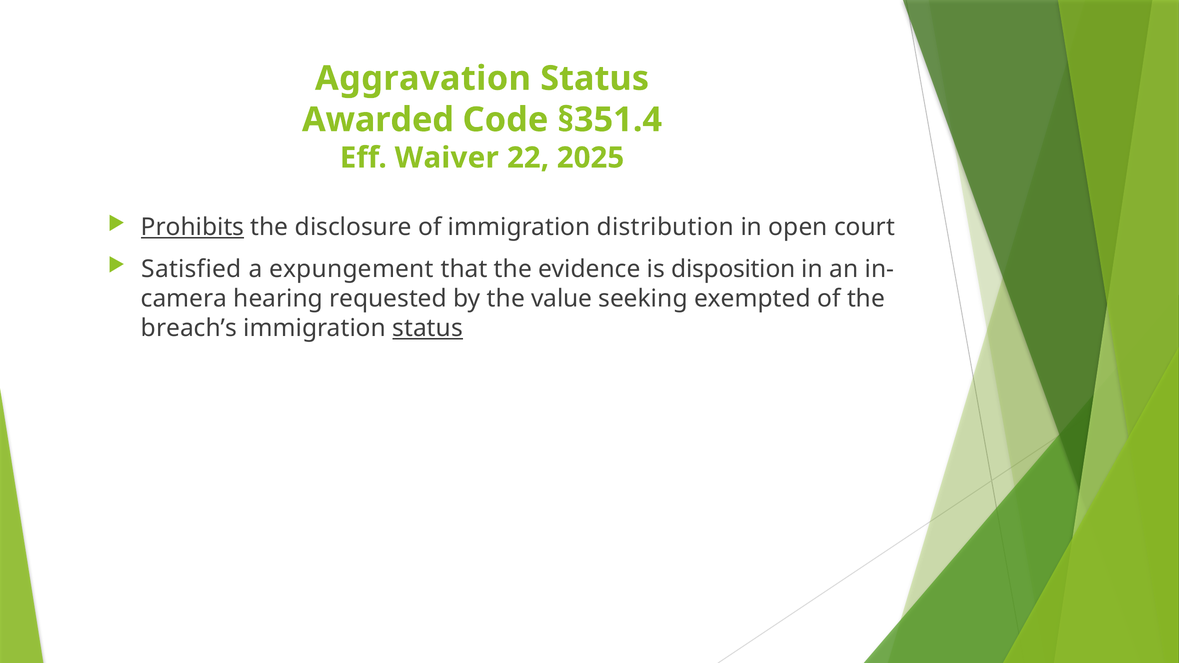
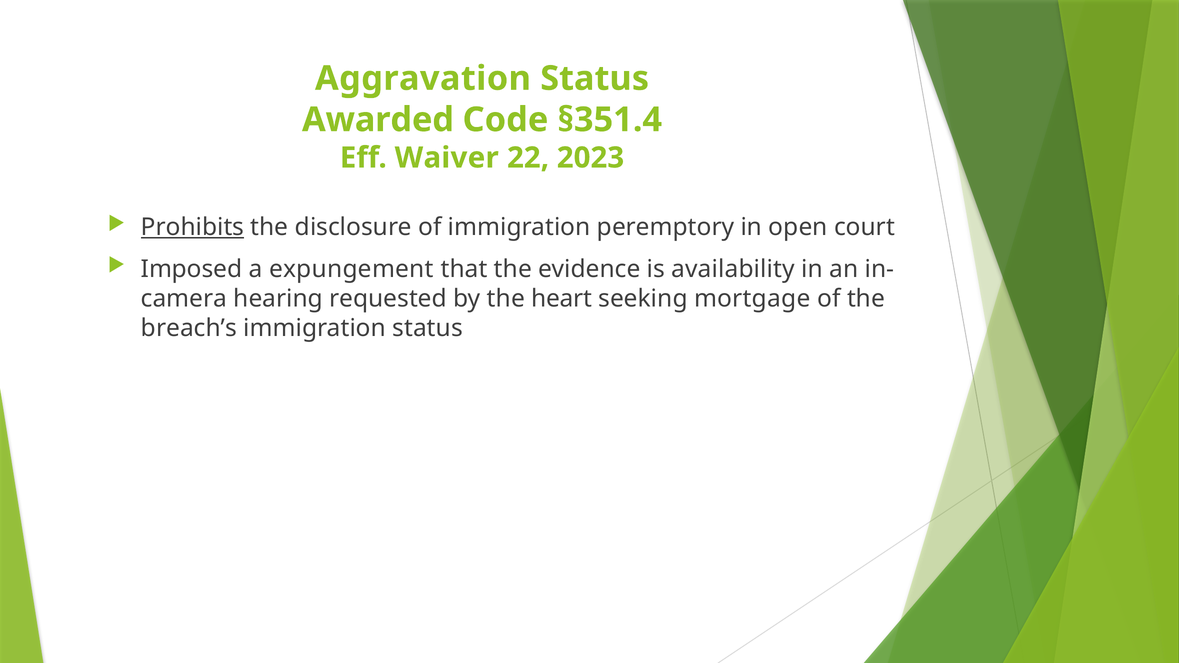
2025: 2025 -> 2023
distribution: distribution -> peremptory
Satisfied: Satisfied -> Imposed
disposition: disposition -> availability
value: value -> heart
exempted: exempted -> mortgage
status at (428, 328) underline: present -> none
